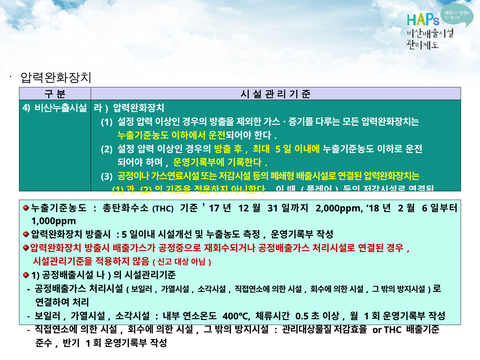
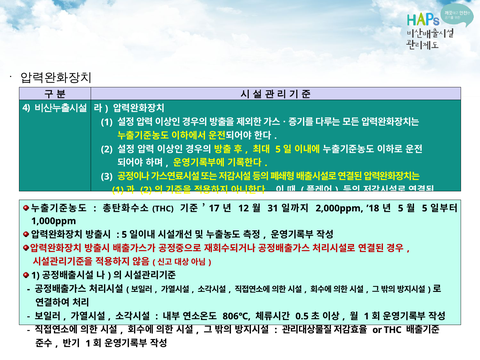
2 at (401, 208): 2 -> 5
6 at (425, 208): 6 -> 5
400℃: 400℃ -> 806℃
